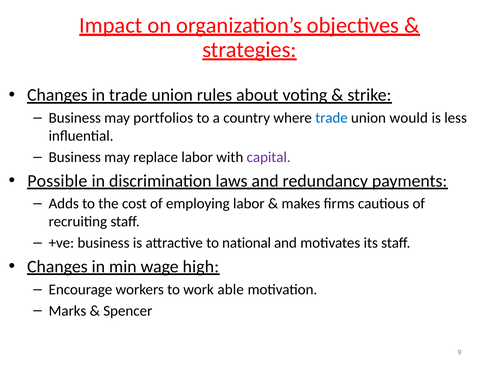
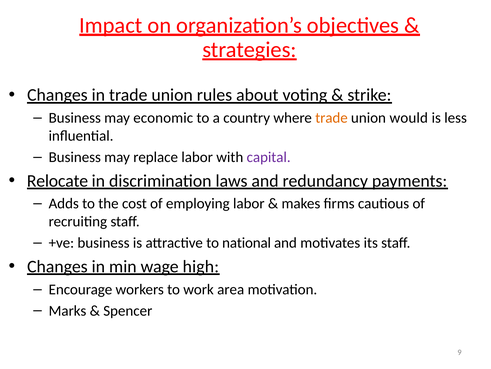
portfolios: portfolios -> economic
trade at (331, 118) colour: blue -> orange
Possible: Possible -> Relocate
able: able -> area
